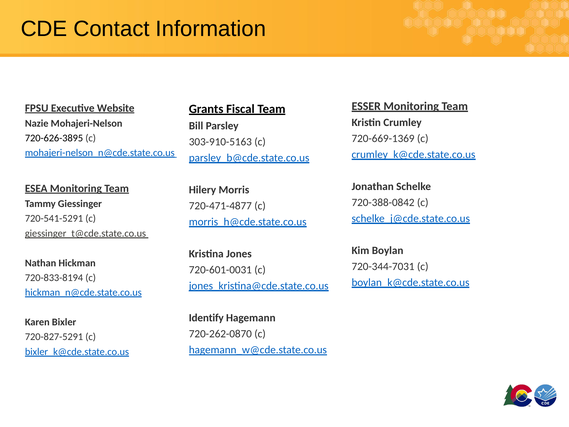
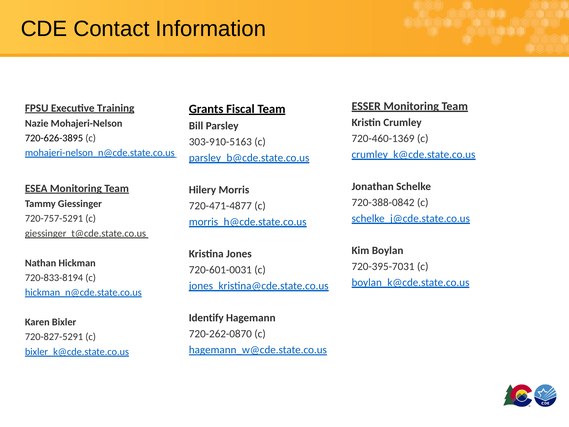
Website: Website -> Training
720-669-1369: 720-669-1369 -> 720-460-1369
720-541-5291: 720-541-5291 -> 720-757-5291
720-344-7031: 720-344-7031 -> 720-395-7031
